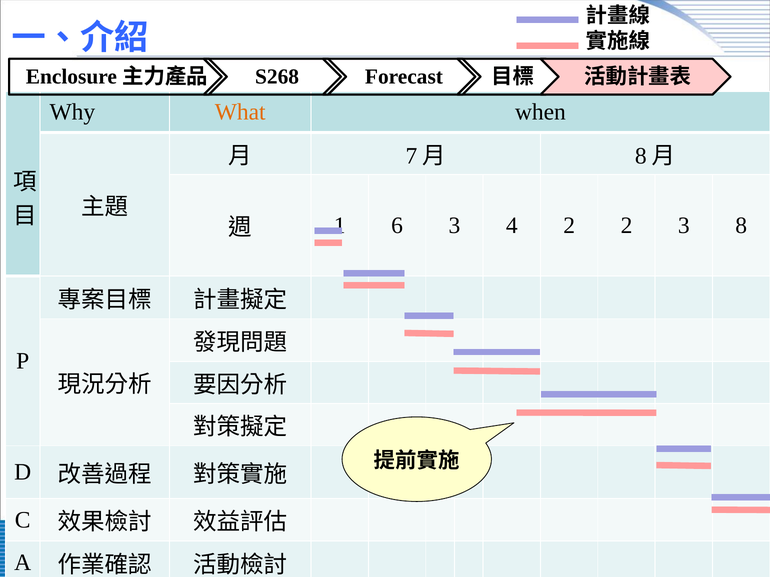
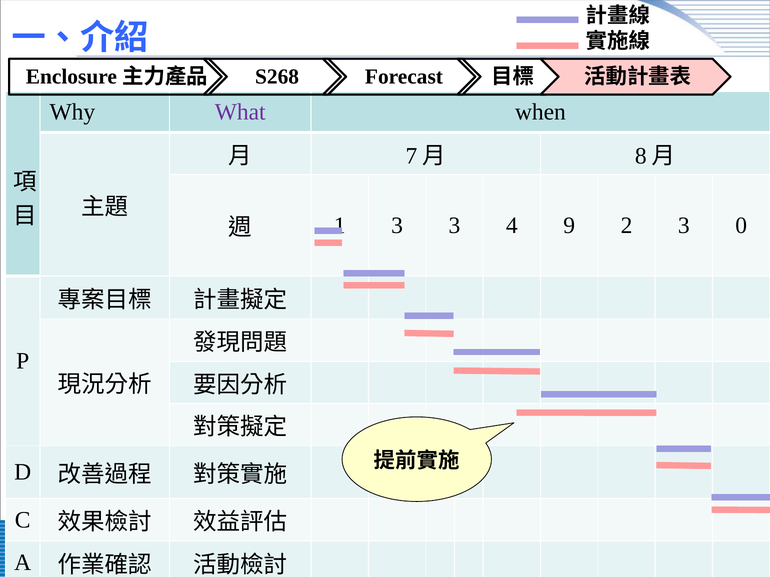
What colour: orange -> purple
6 at (397, 226): 6 -> 3
4 2: 2 -> 9
8: 8 -> 0
